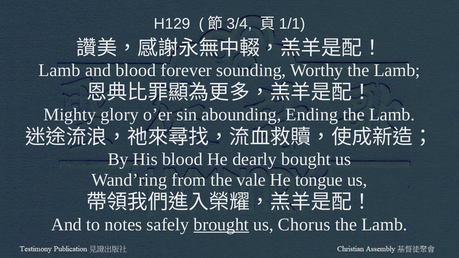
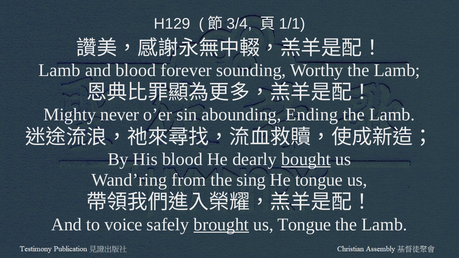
glory: glory -> never
bought underline: none -> present
vale: vale -> sing
notes: notes -> voice
us Chorus: Chorus -> Tongue
